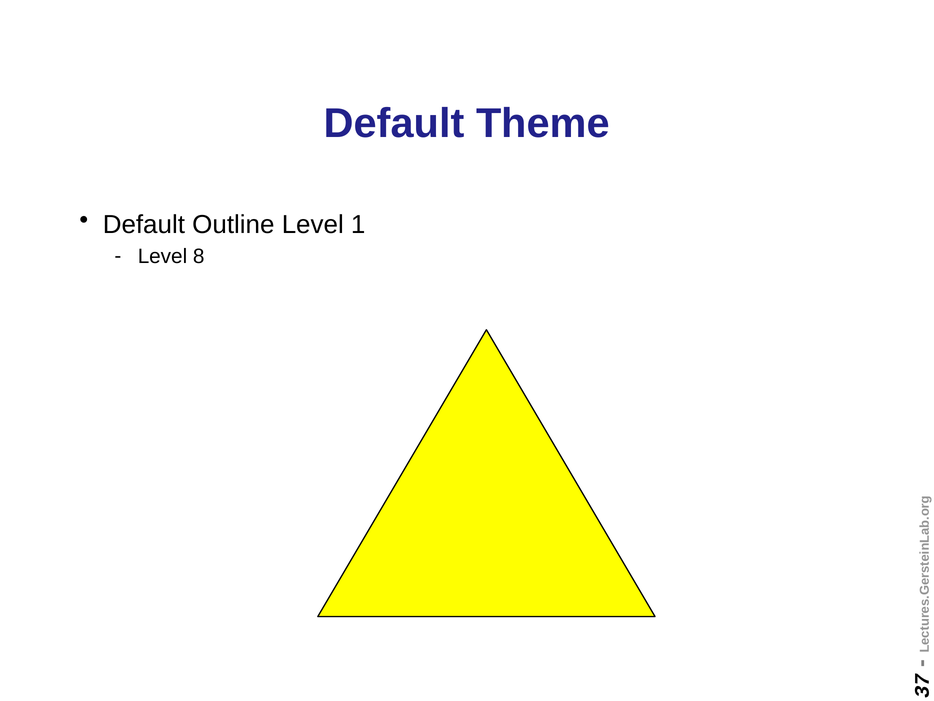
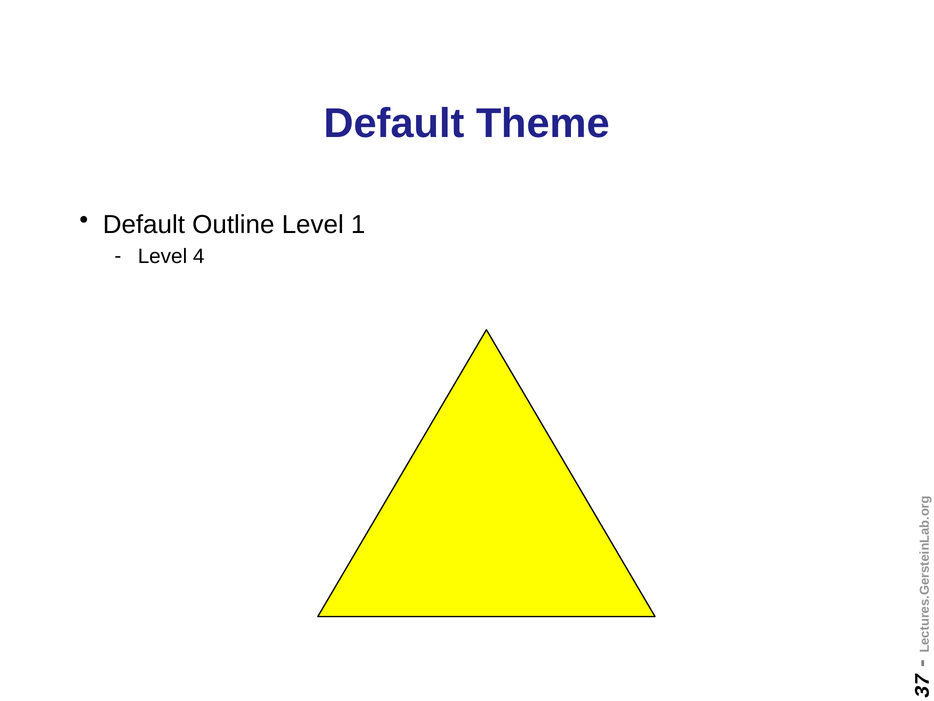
8: 8 -> 4
